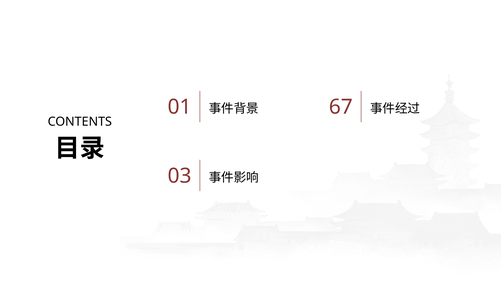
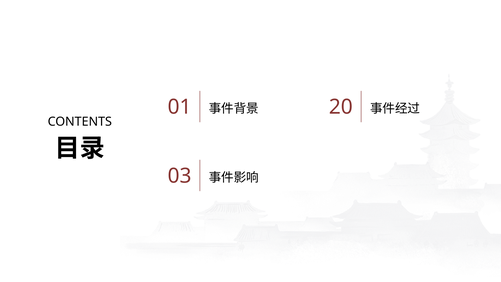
67: 67 -> 20
